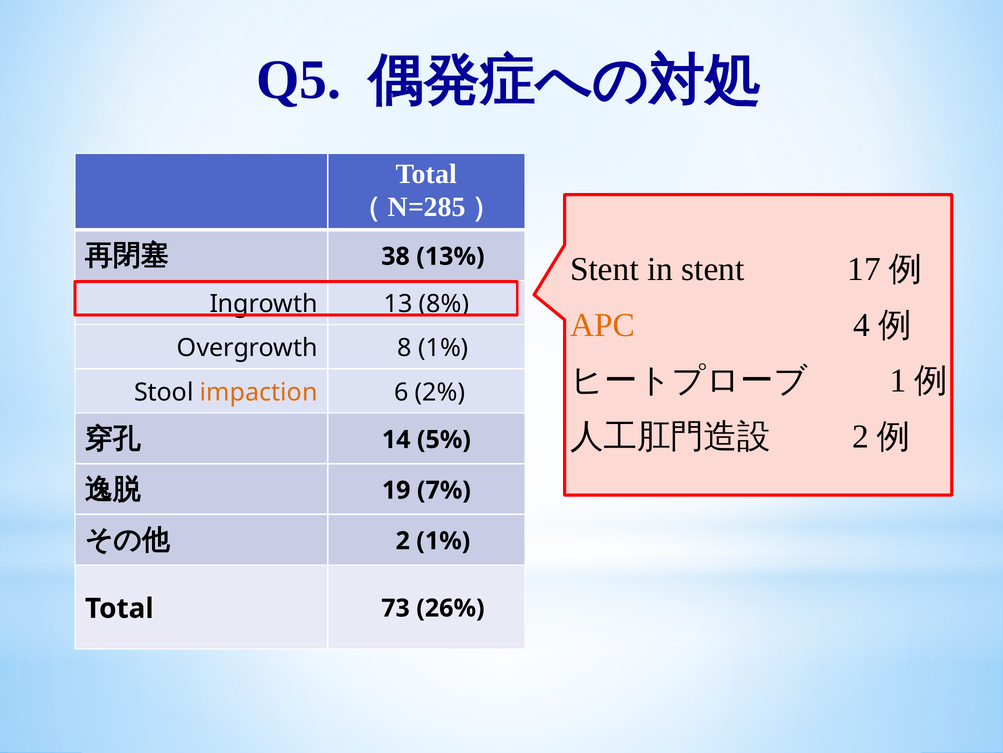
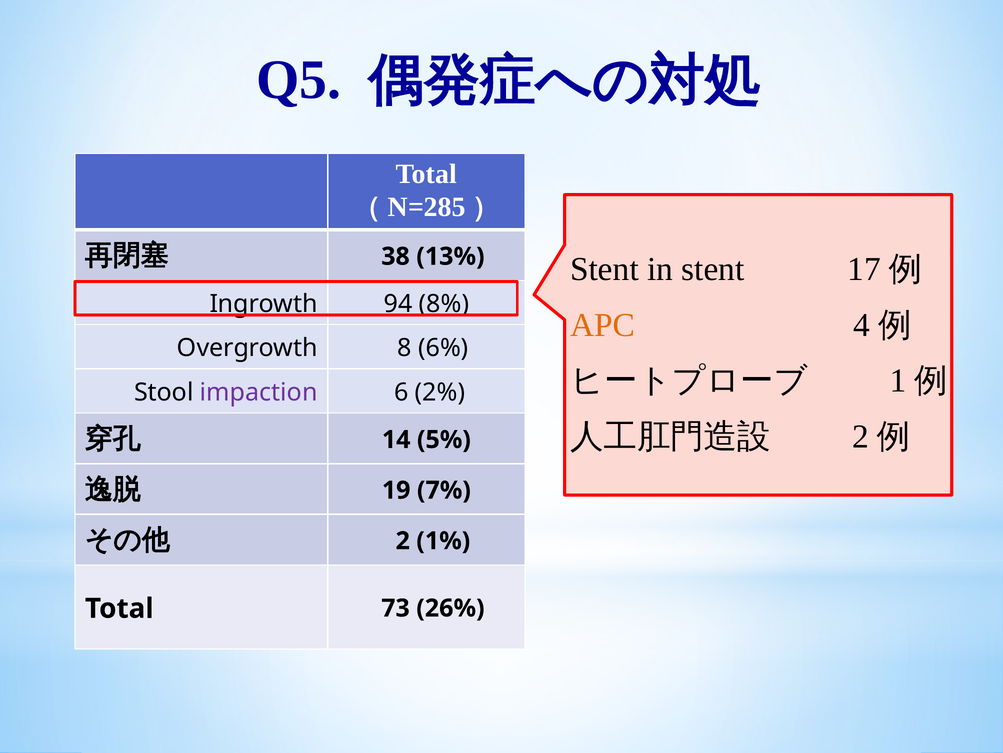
13: 13 -> 94
8 1%: 1% -> 6%
impaction colour: orange -> purple
